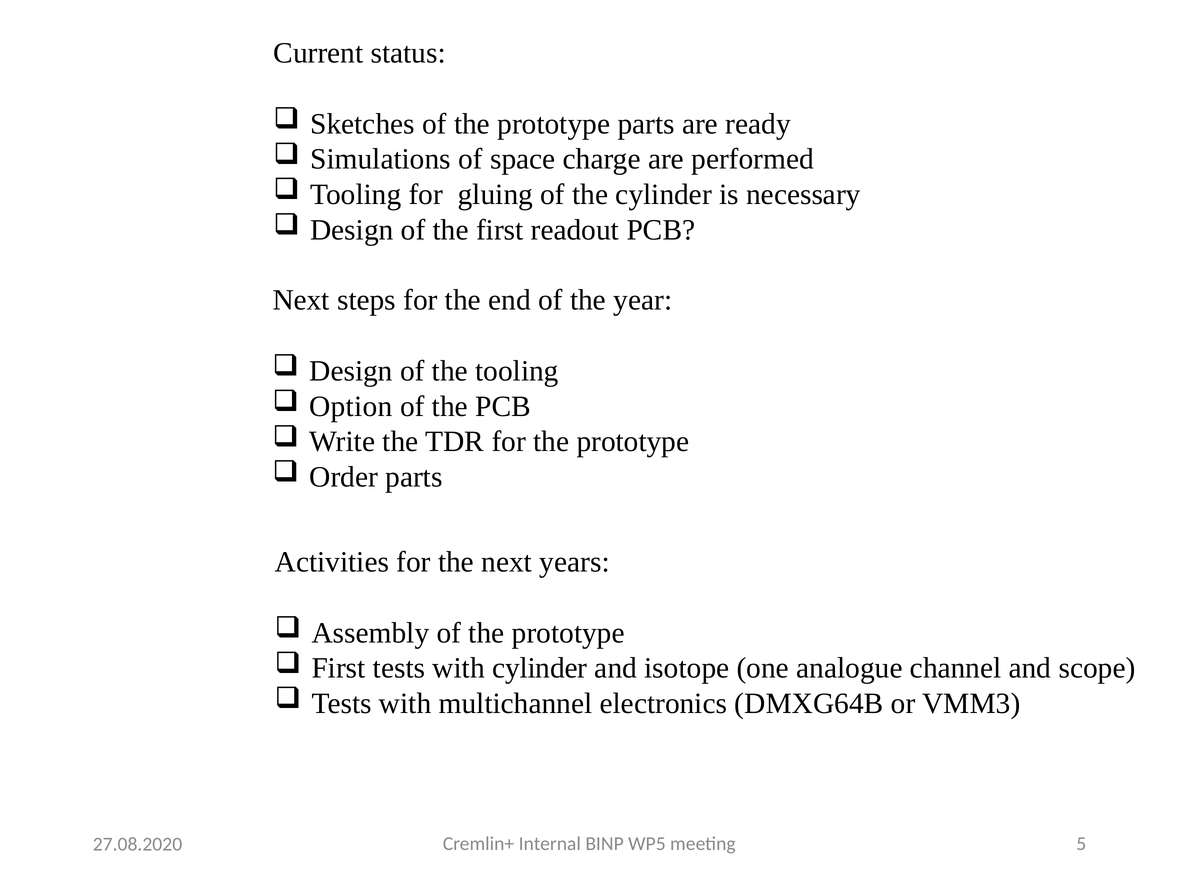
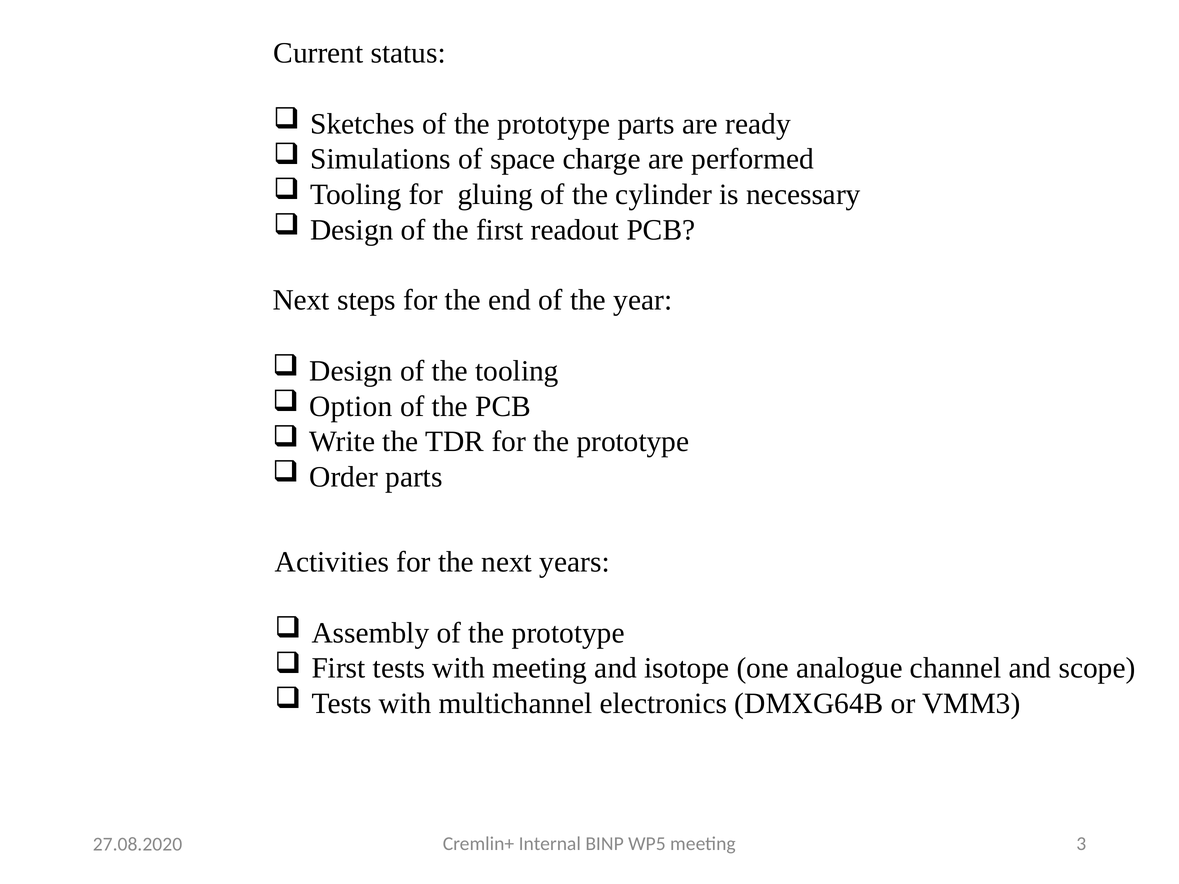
with cylinder: cylinder -> meeting
5: 5 -> 3
